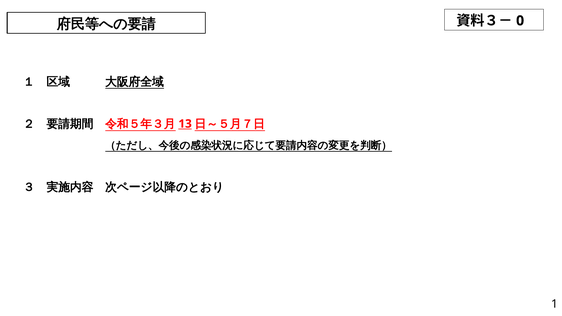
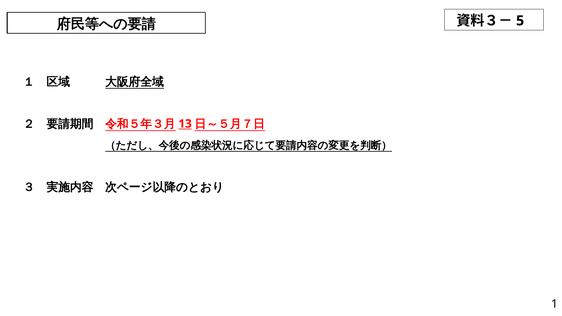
0: 0 -> 5
